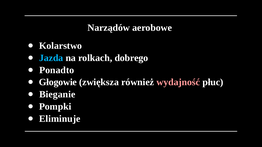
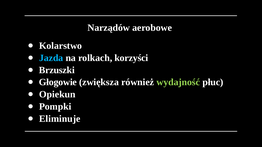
dobrego: dobrego -> korzyści
Ponadto: Ponadto -> Brzuszki
wydajność colour: pink -> light green
Bieganie: Bieganie -> Opiekun
